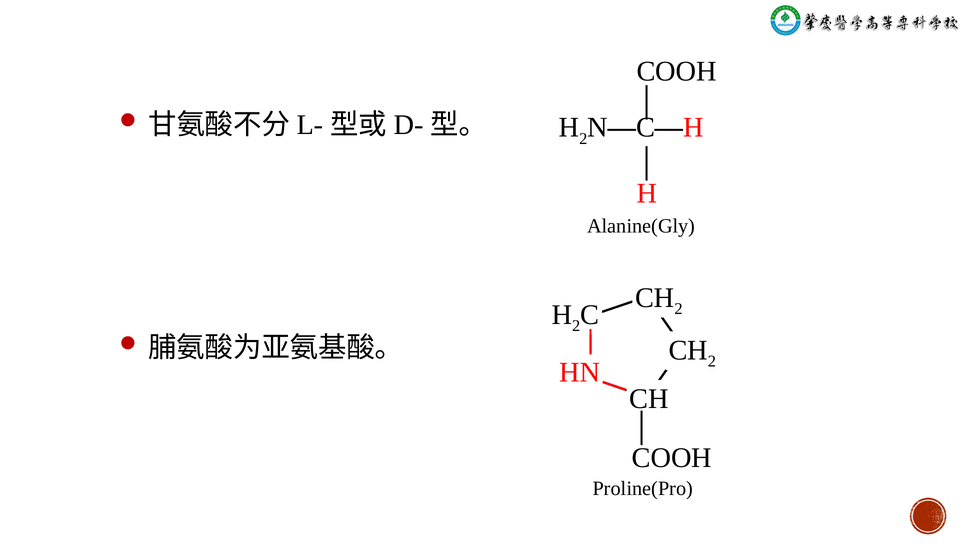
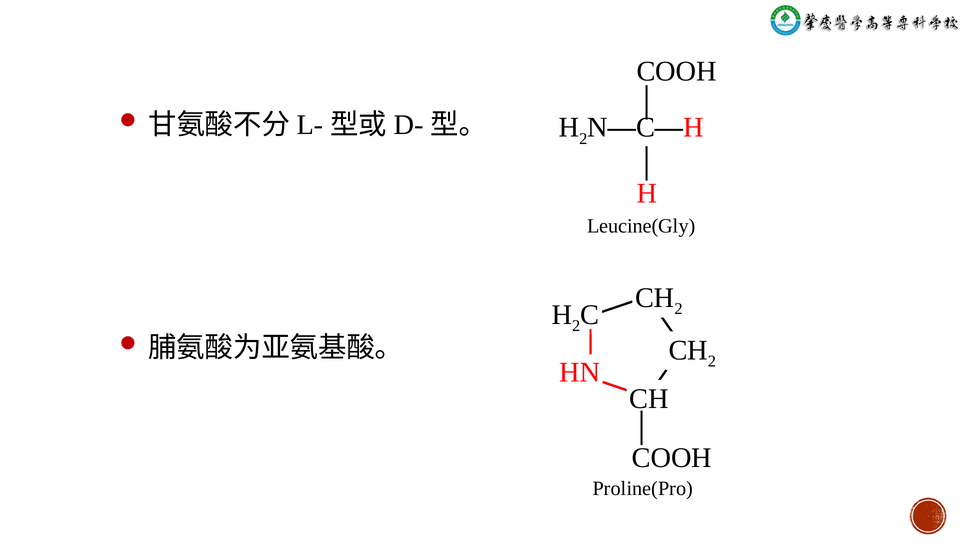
Alanine(Gly: Alanine(Gly -> Leucine(Gly
